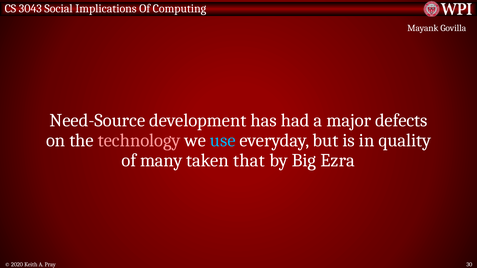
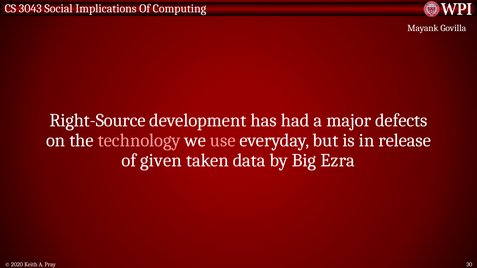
Need-Source: Need-Source -> Right-Source
use colour: light blue -> pink
quality: quality -> release
many: many -> given
that: that -> data
